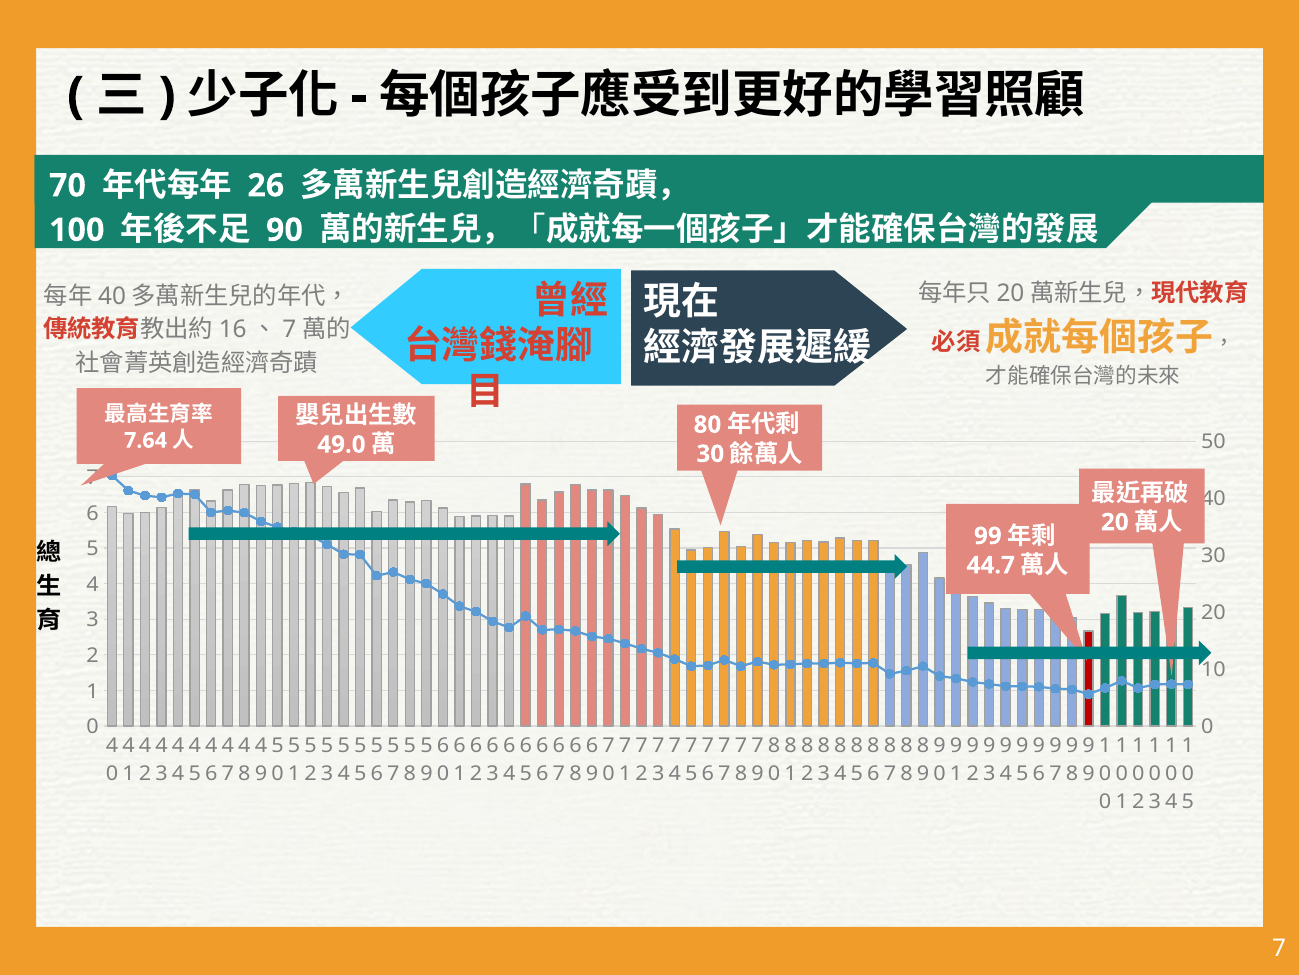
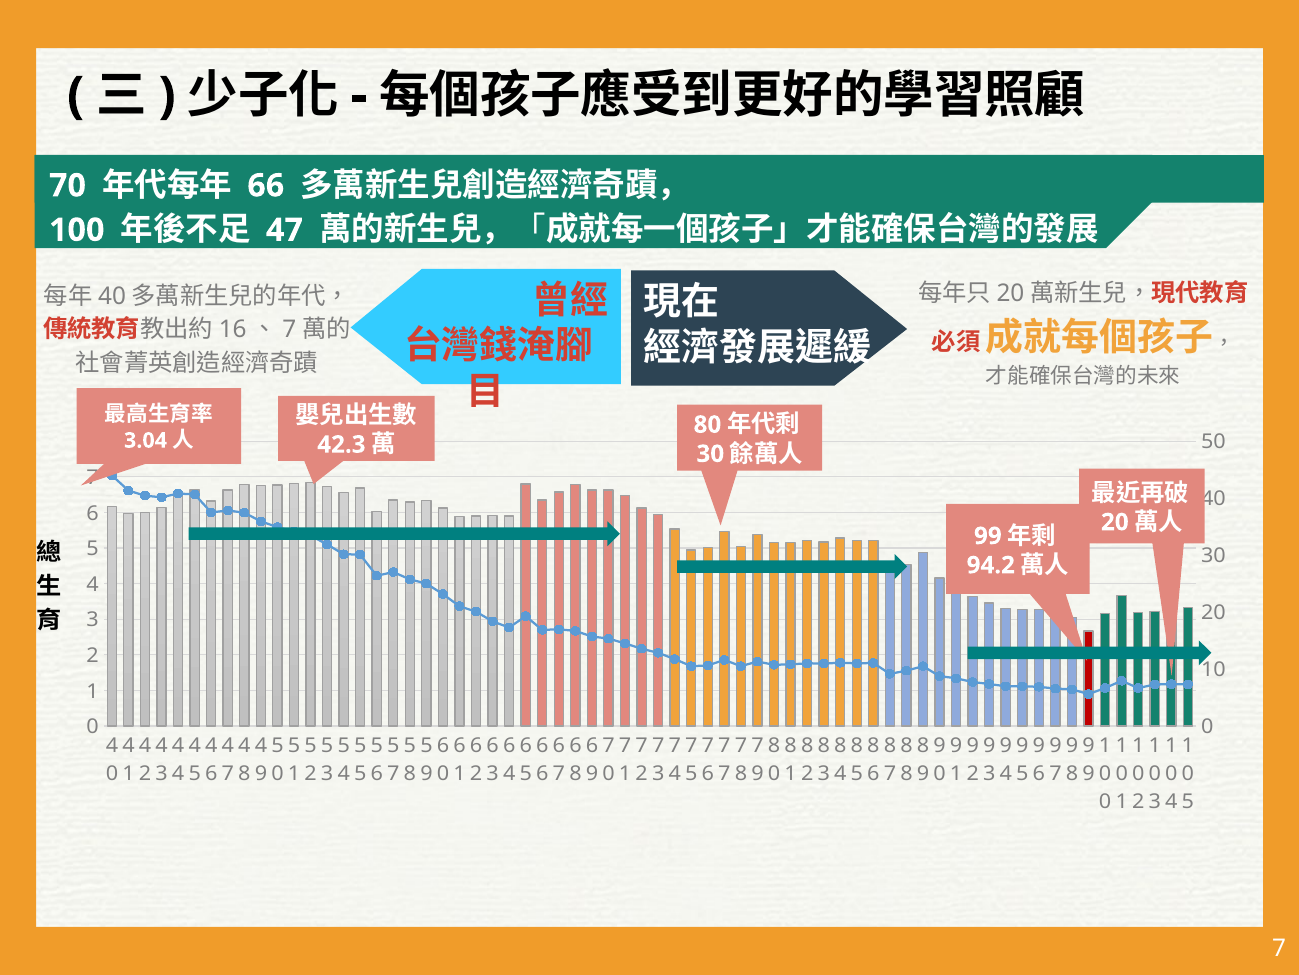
26: 26 -> 66
90: 90 -> 47
7.64: 7.64 -> 3.04
49.0: 49.0 -> 42.3
44.7: 44.7 -> 94.2
